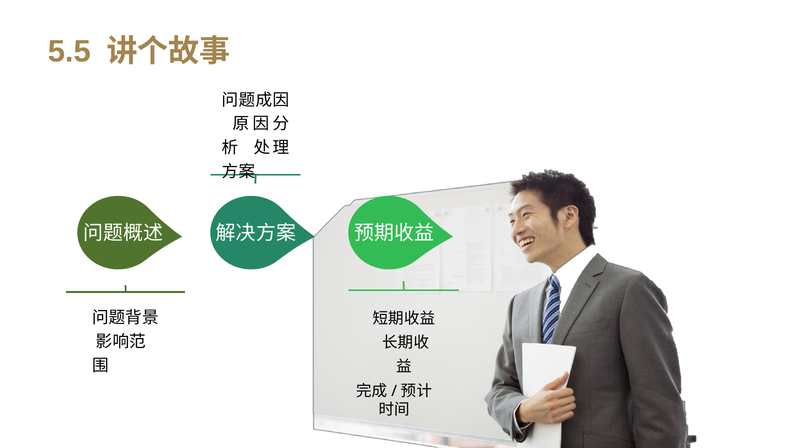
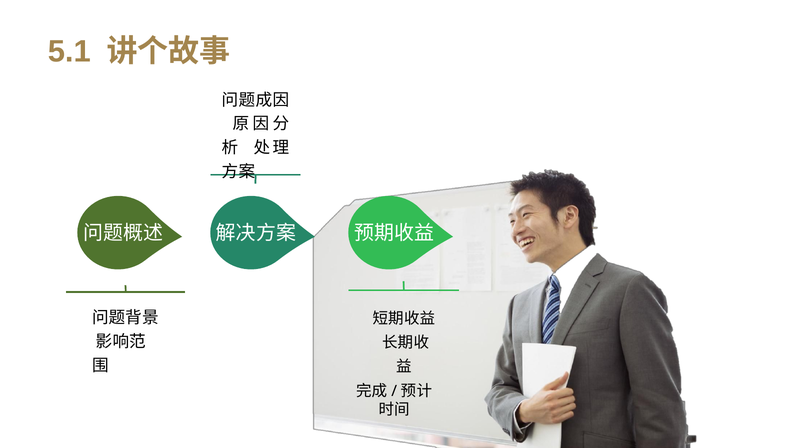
5.5: 5.5 -> 5.1
